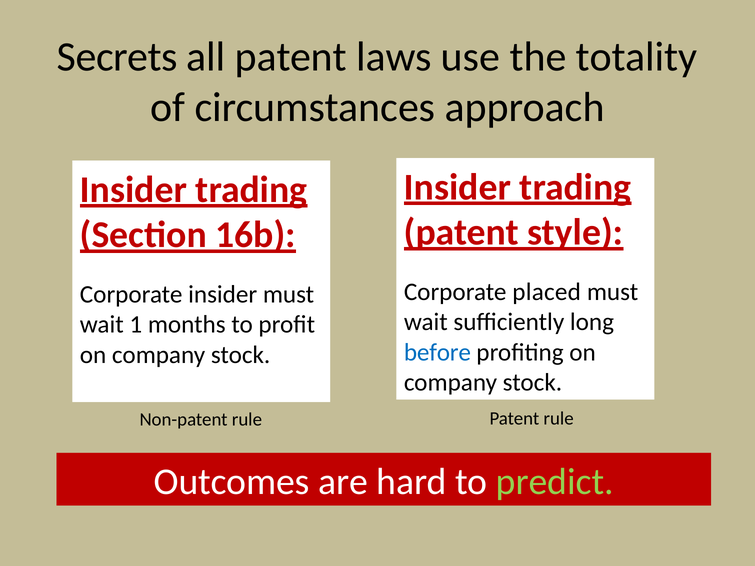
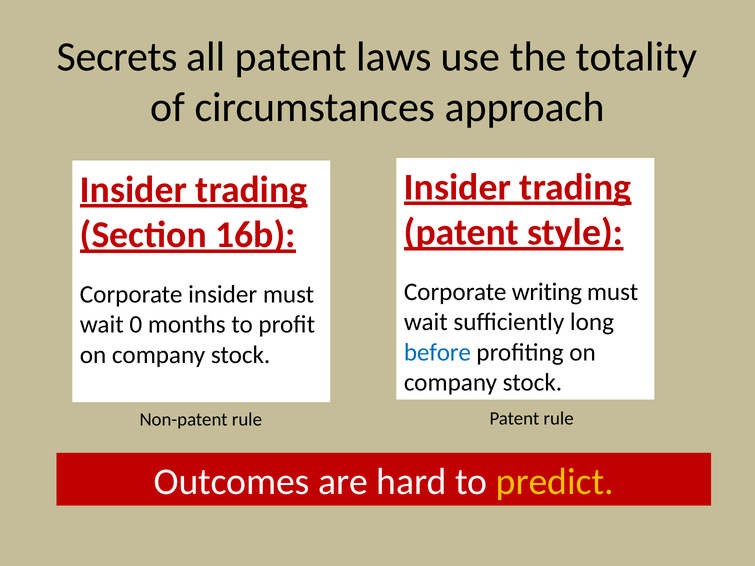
placed: placed -> writing
1: 1 -> 0
predict colour: light green -> yellow
